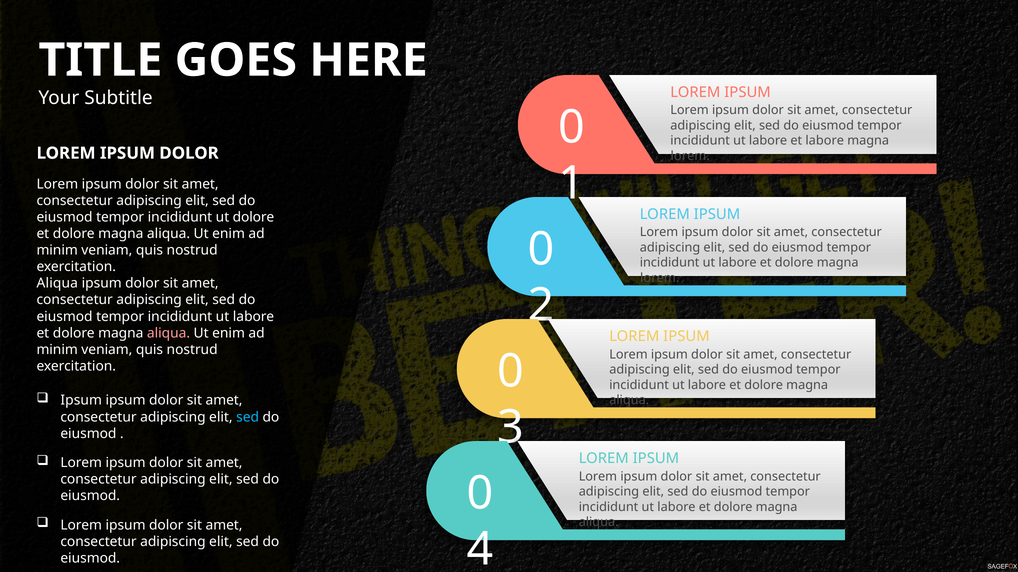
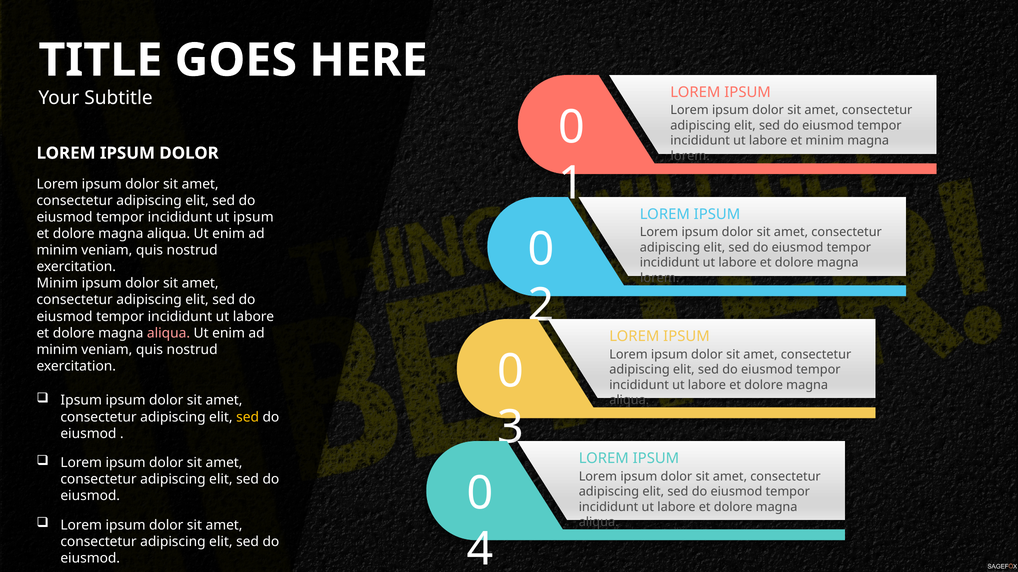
et labore: labore -> minim
ut dolore: dolore -> ipsum
Aliqua at (57, 284): Aliqua -> Minim
sed at (248, 417) colour: light blue -> yellow
